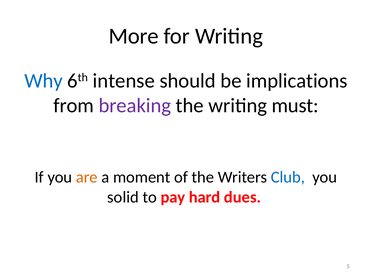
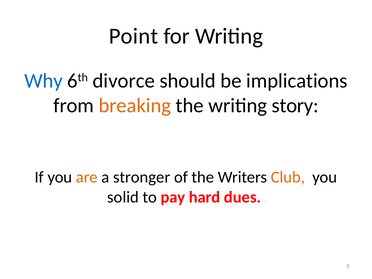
More: More -> Point
intense: intense -> divorce
breaking colour: purple -> orange
must: must -> story
moment: moment -> stronger
Club colour: blue -> orange
